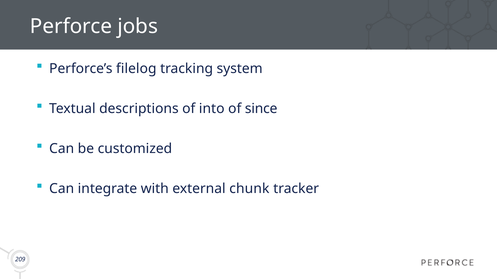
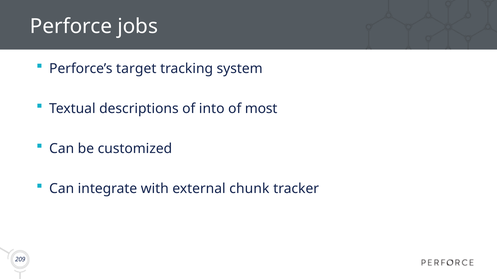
filelog: filelog -> target
since: since -> most
